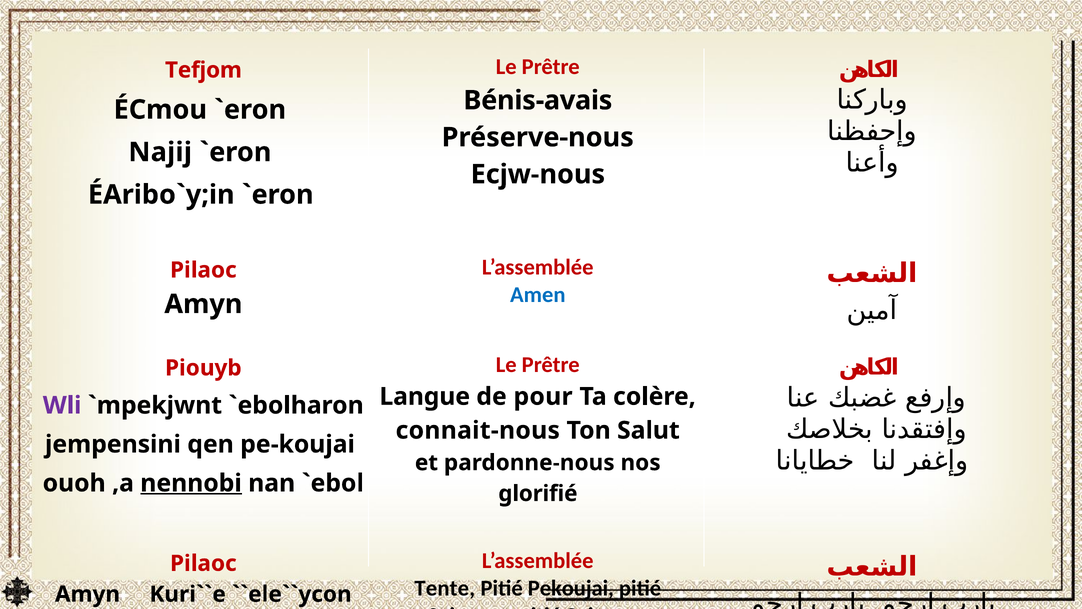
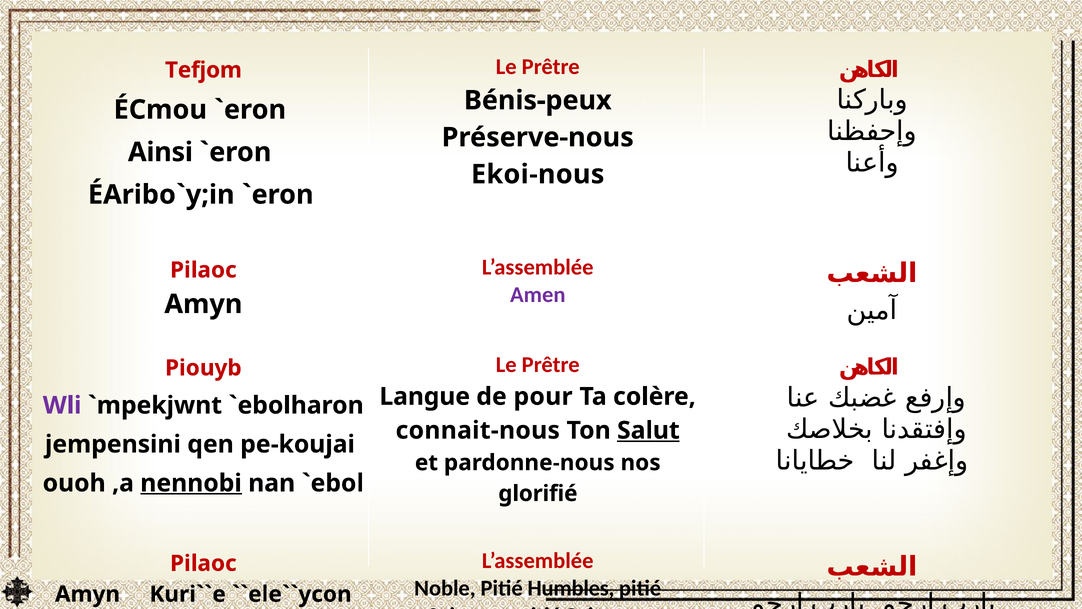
Bénis-avais: Bénis-avais -> Bénis-peux
Najij: Najij -> Ainsi
Ecjw-nous: Ecjw-nous -> Ekoi-nous
Amen colour: blue -> purple
Salut underline: none -> present
Tente: Tente -> Noble
Pekoujai: Pekoujai -> Humbles
